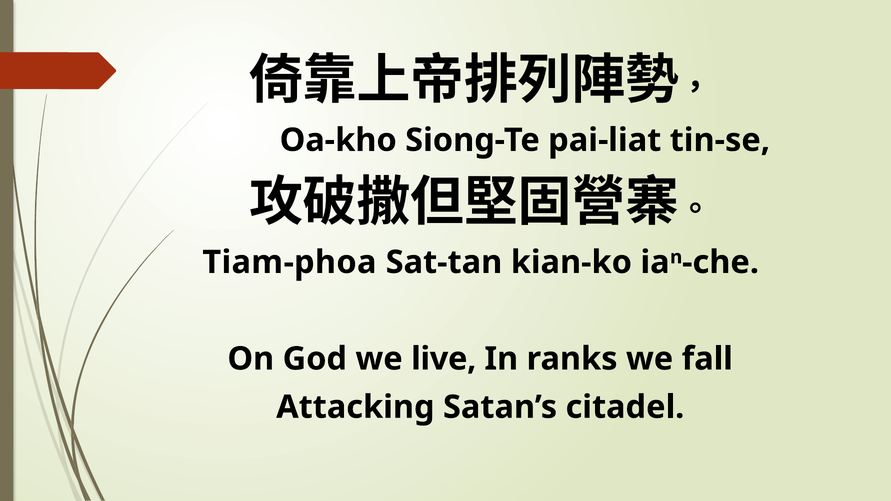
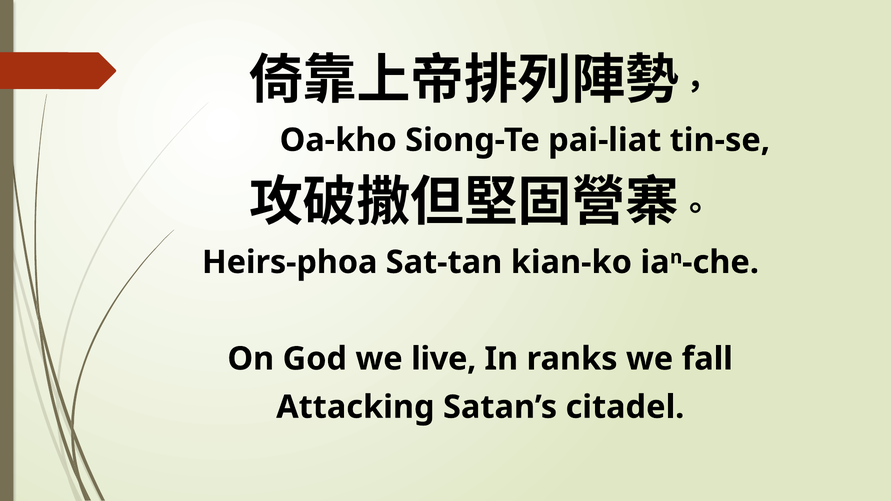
Tiam-phoa: Tiam-phoa -> Heirs-phoa
